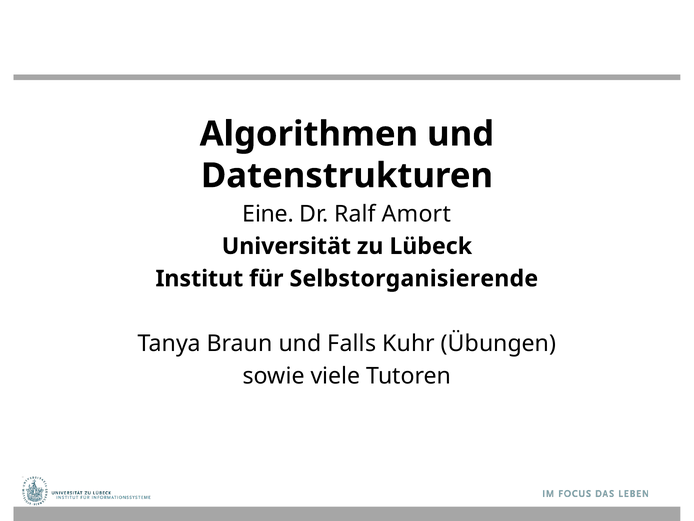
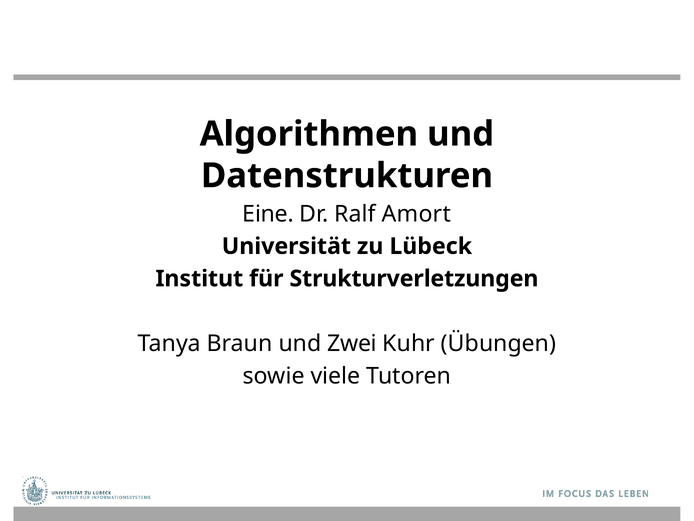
Selbstorganisierende: Selbstorganisierende -> Strukturverletzungen
Falls: Falls -> Zwei
